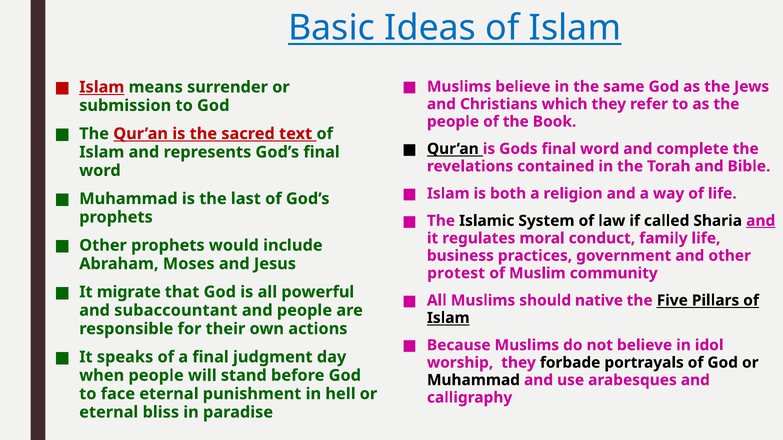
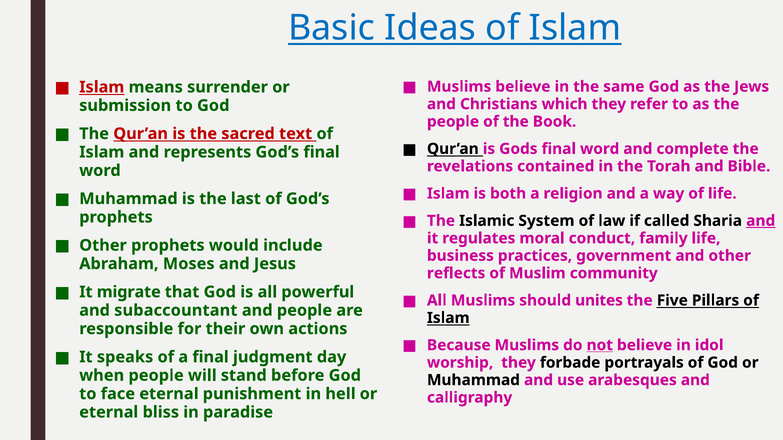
protest: protest -> reflects
native: native -> unites
not underline: none -> present
